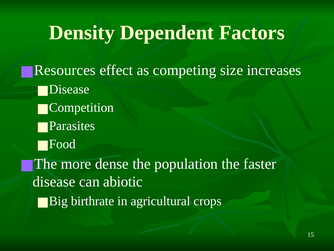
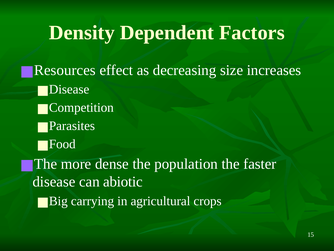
competing: competing -> decreasing
birthrate: birthrate -> carrying
